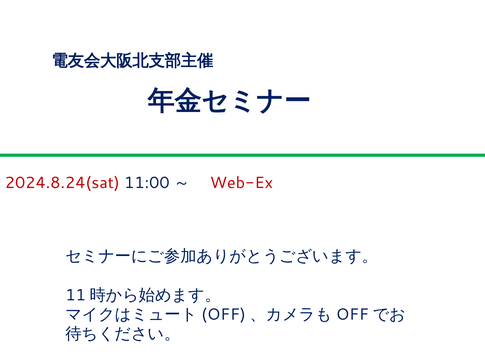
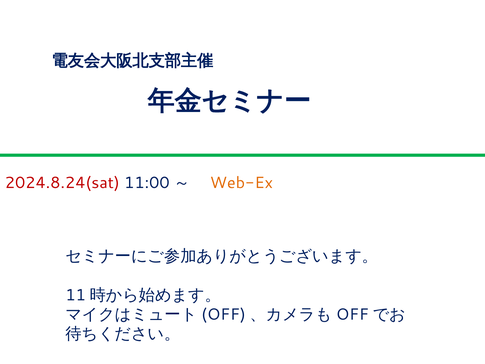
Web-Ex colour: red -> orange
